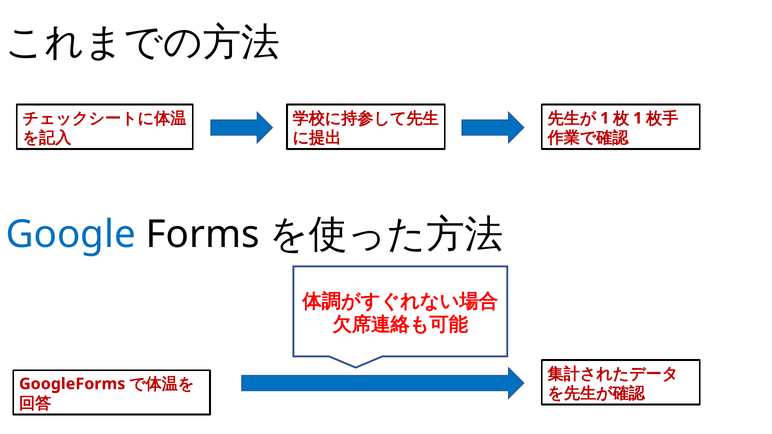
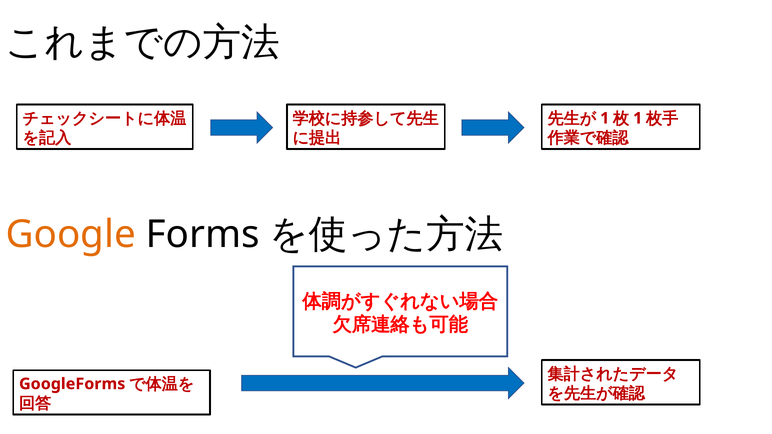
Google colour: blue -> orange
